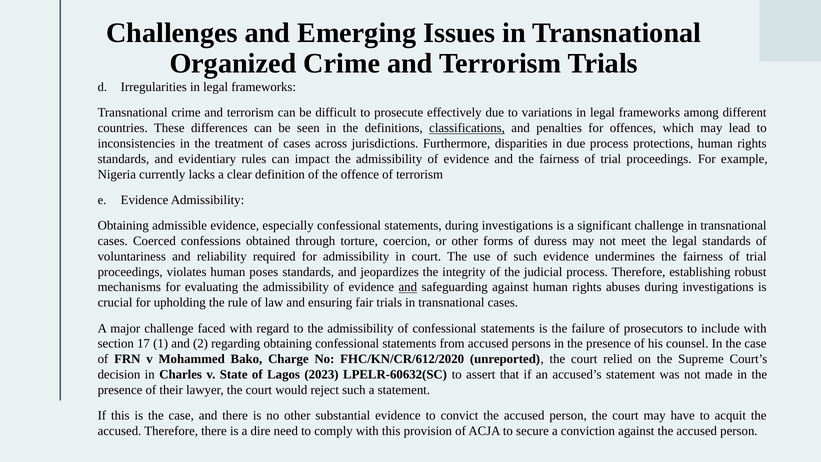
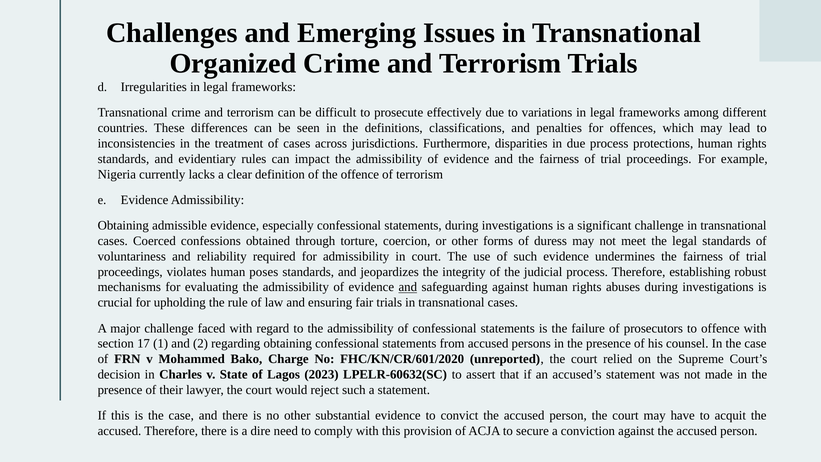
classifications underline: present -> none
to include: include -> offence
FHC/KN/CR/612/2020: FHC/KN/CR/612/2020 -> FHC/KN/CR/601/2020
